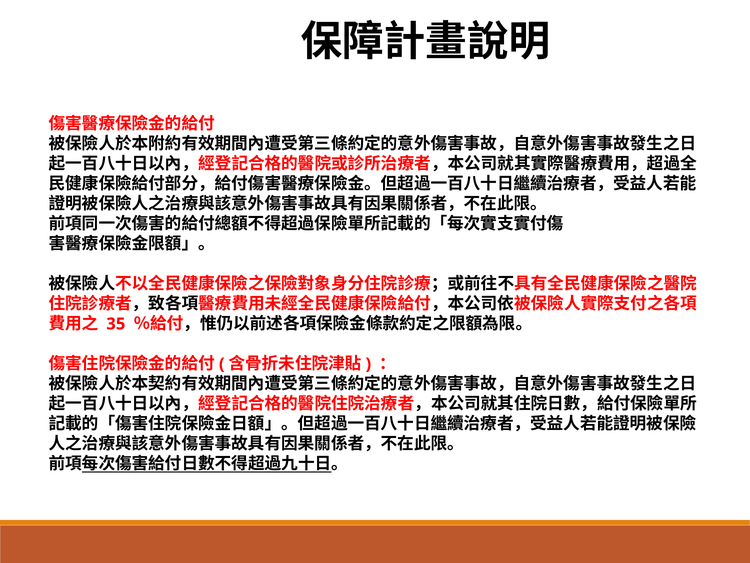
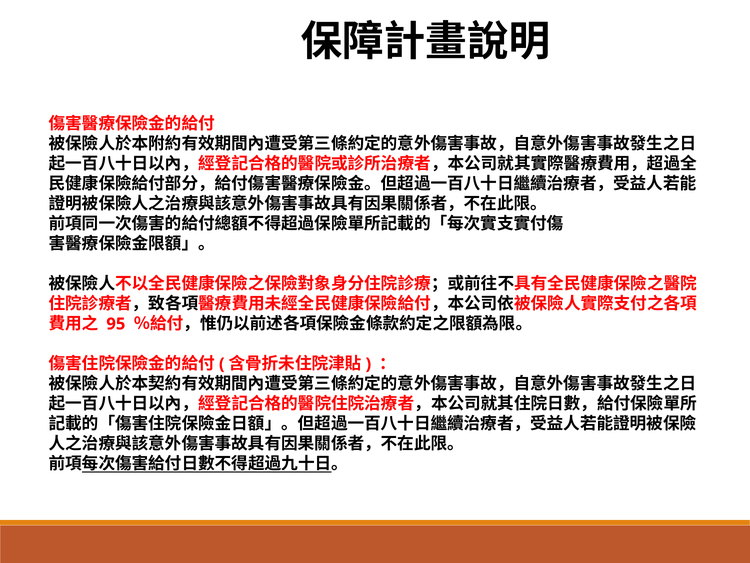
35: 35 -> 95
